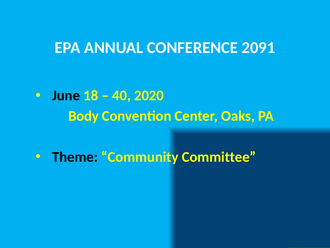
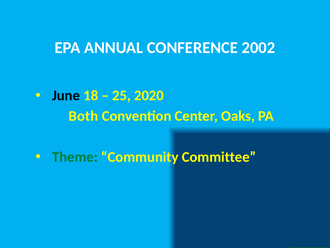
2091: 2091 -> 2002
40: 40 -> 25
Body: Body -> Both
Theme colour: black -> green
